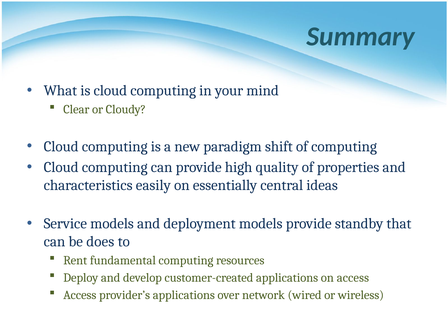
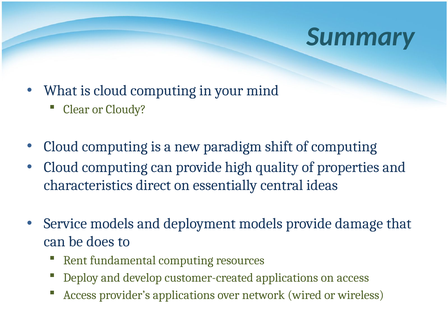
easily: easily -> direct
standby: standby -> damage
